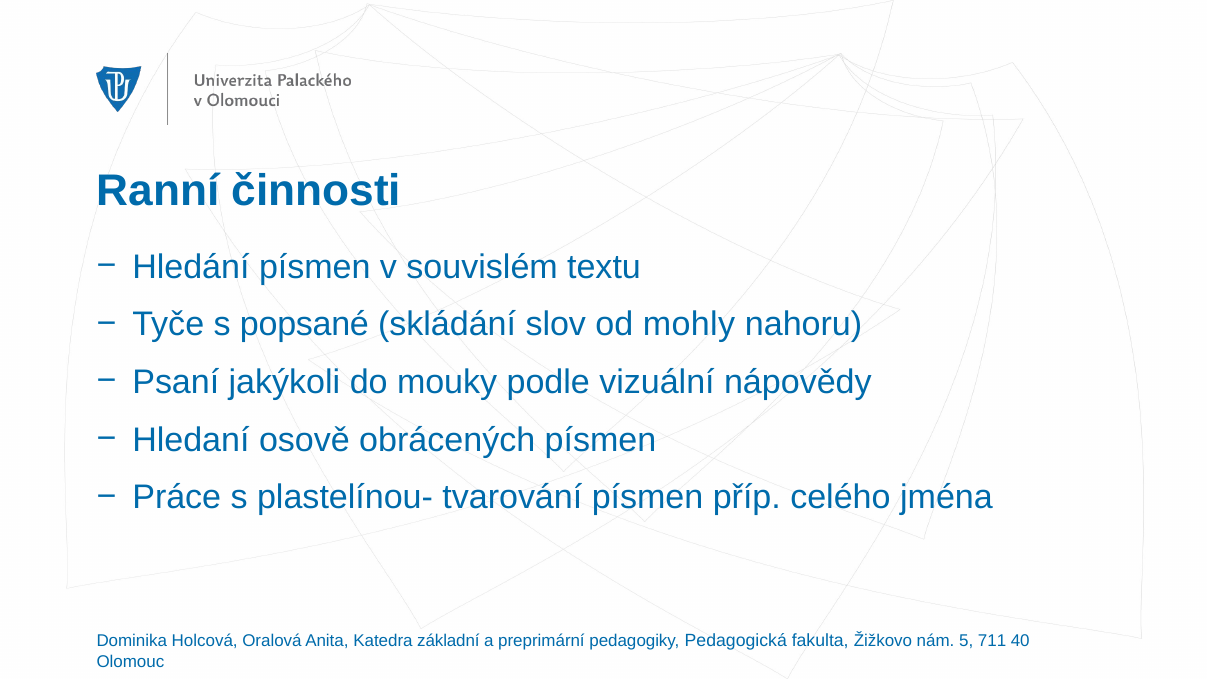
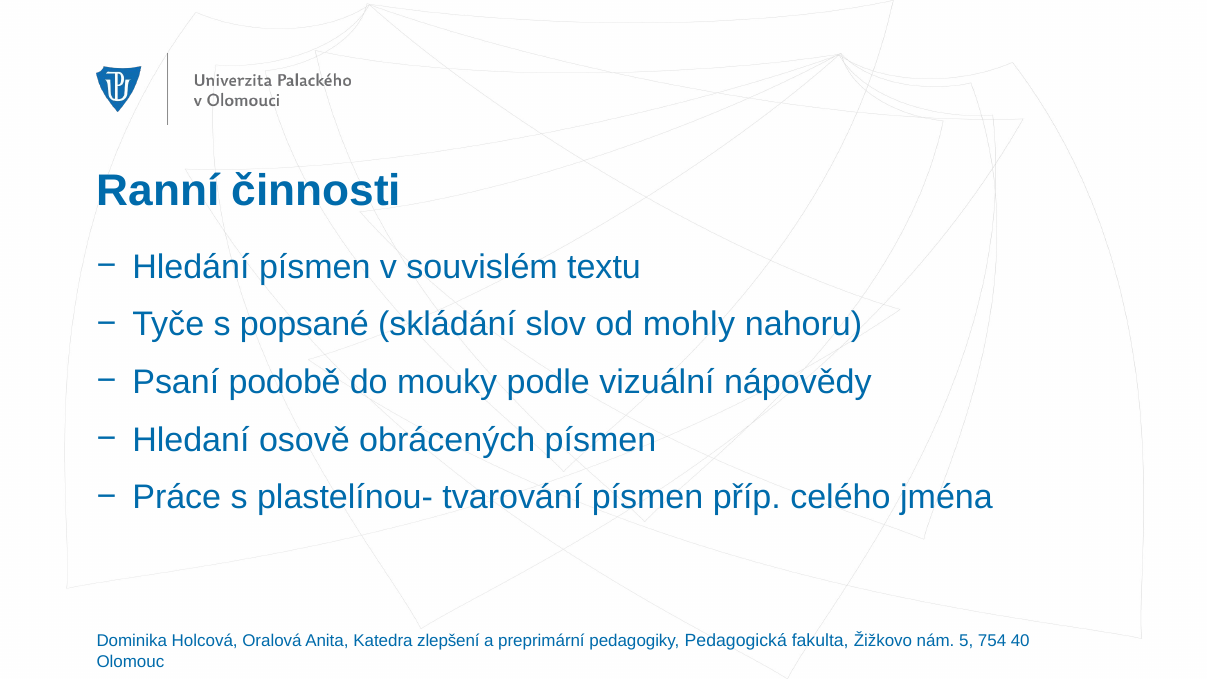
jakýkoli: jakýkoli -> podobě
základní: základní -> zlepšení
711: 711 -> 754
